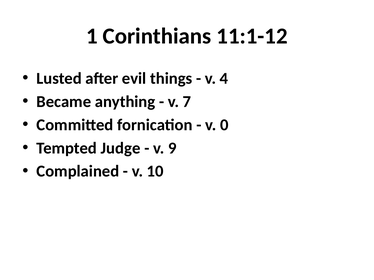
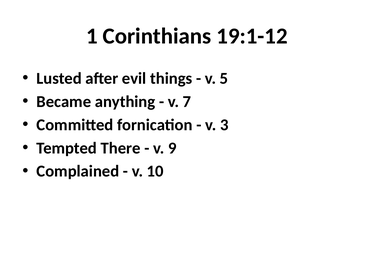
11:1-12: 11:1-12 -> 19:1-12
4: 4 -> 5
0: 0 -> 3
Judge: Judge -> There
